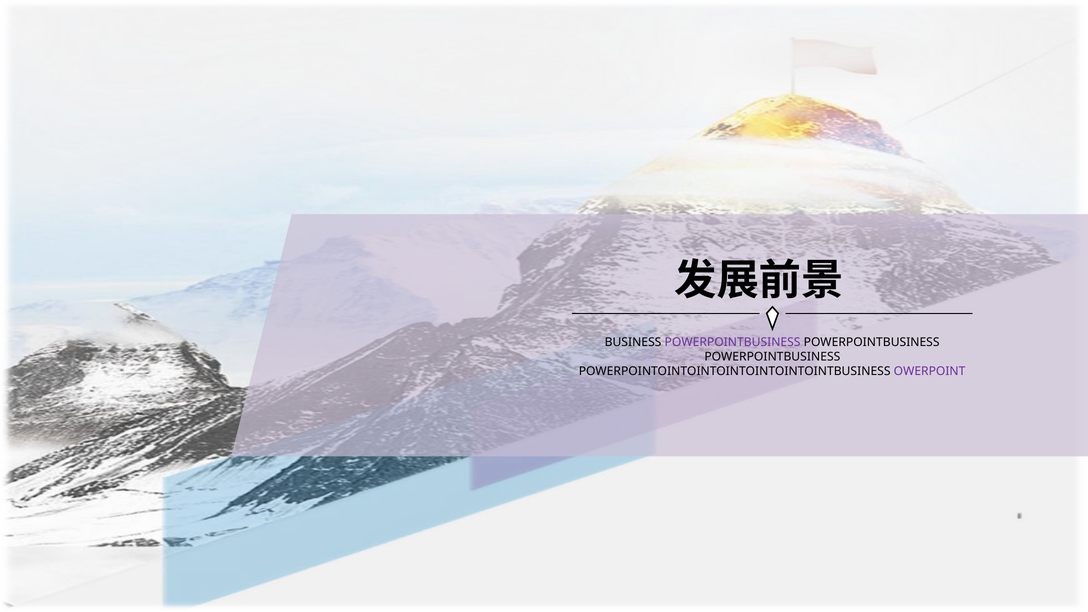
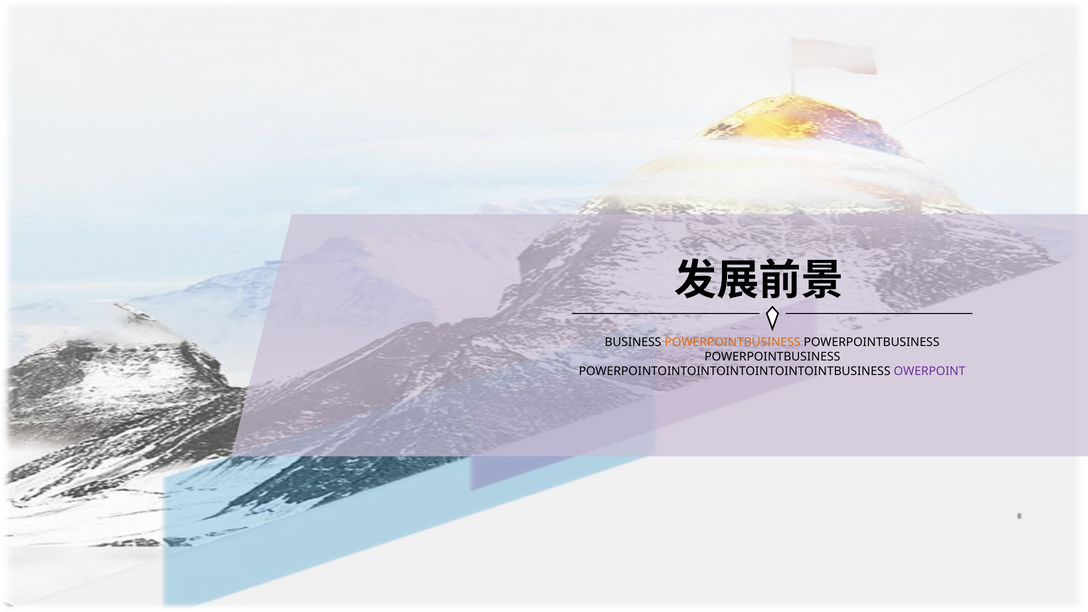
POWERPOINTBUSINESS at (733, 342) colour: purple -> orange
